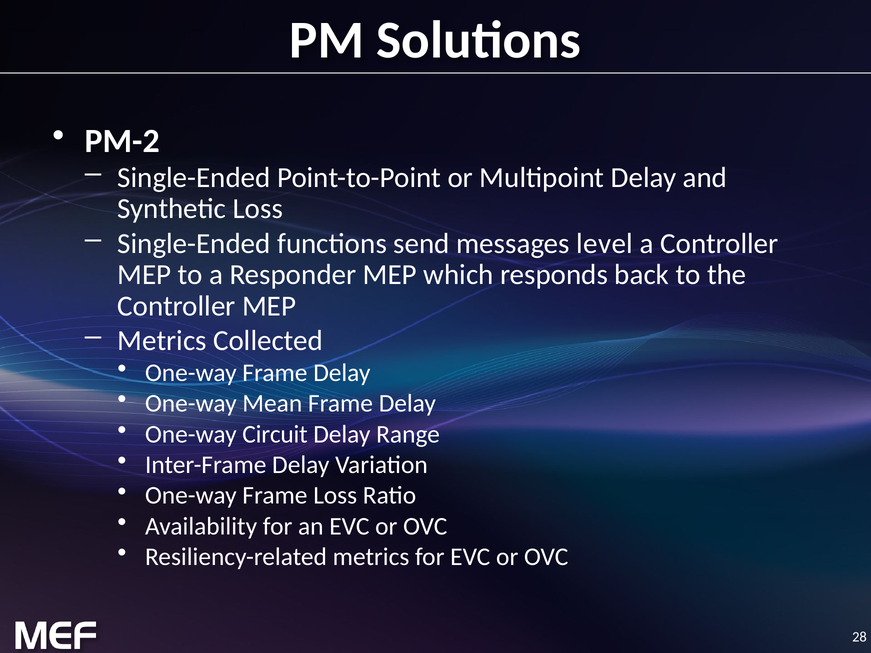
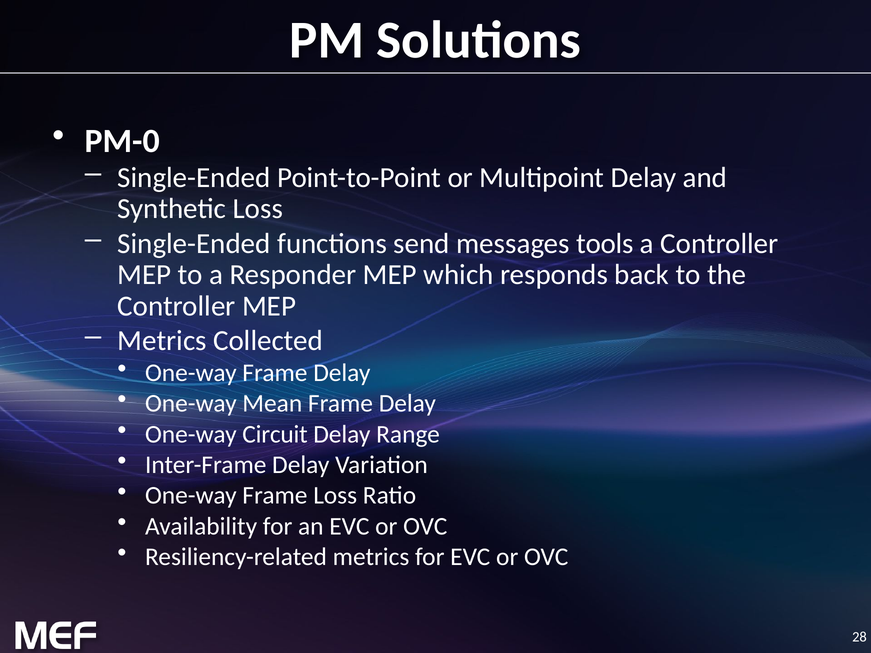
PM-2: PM-2 -> PM-0
level: level -> tools
